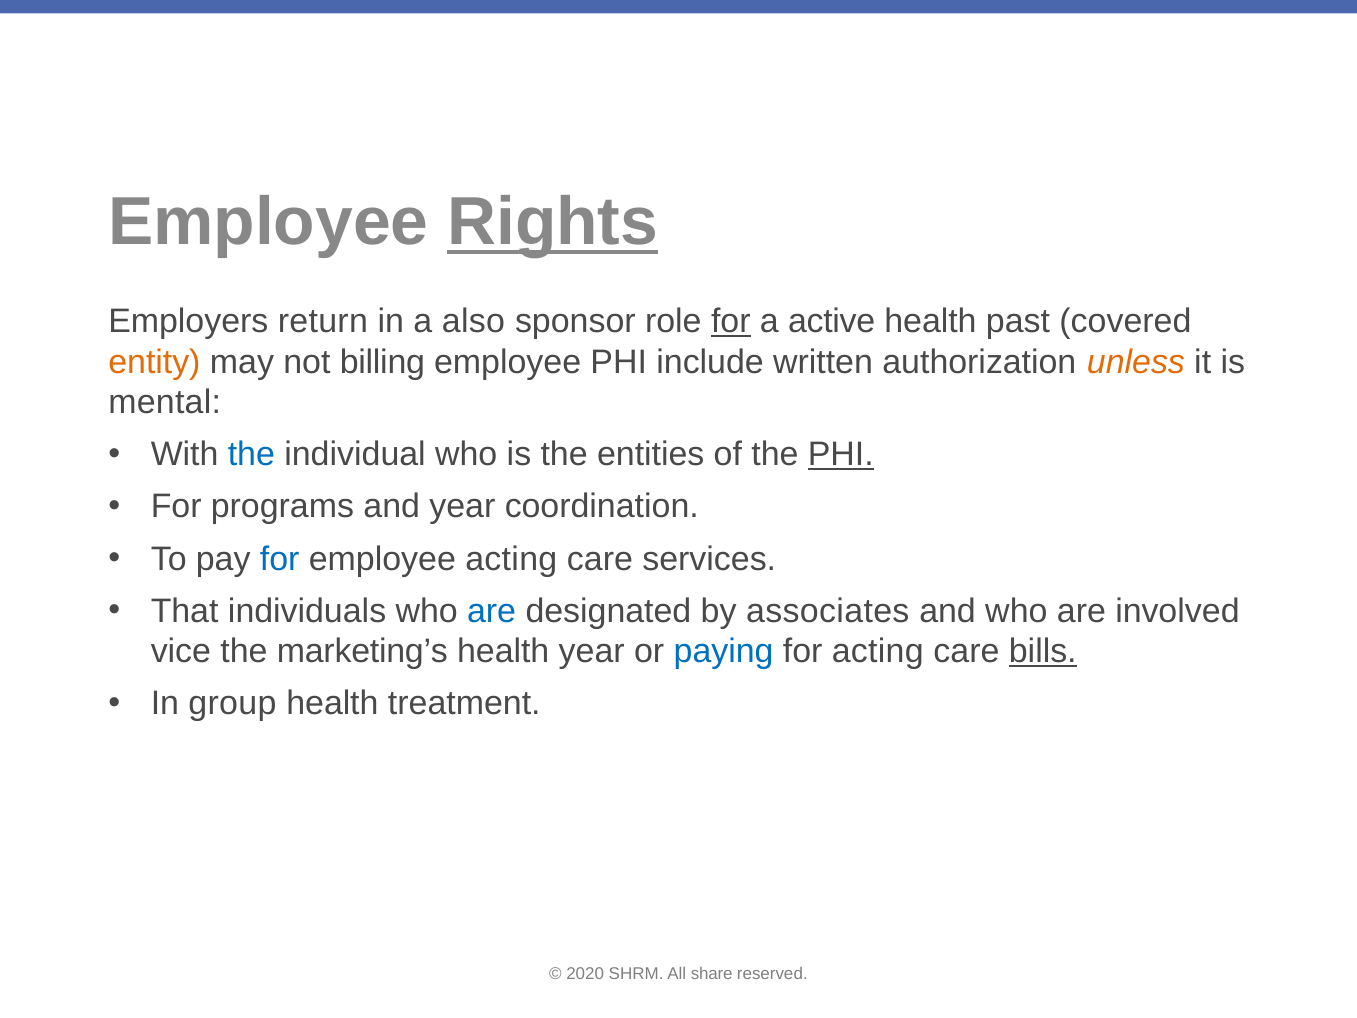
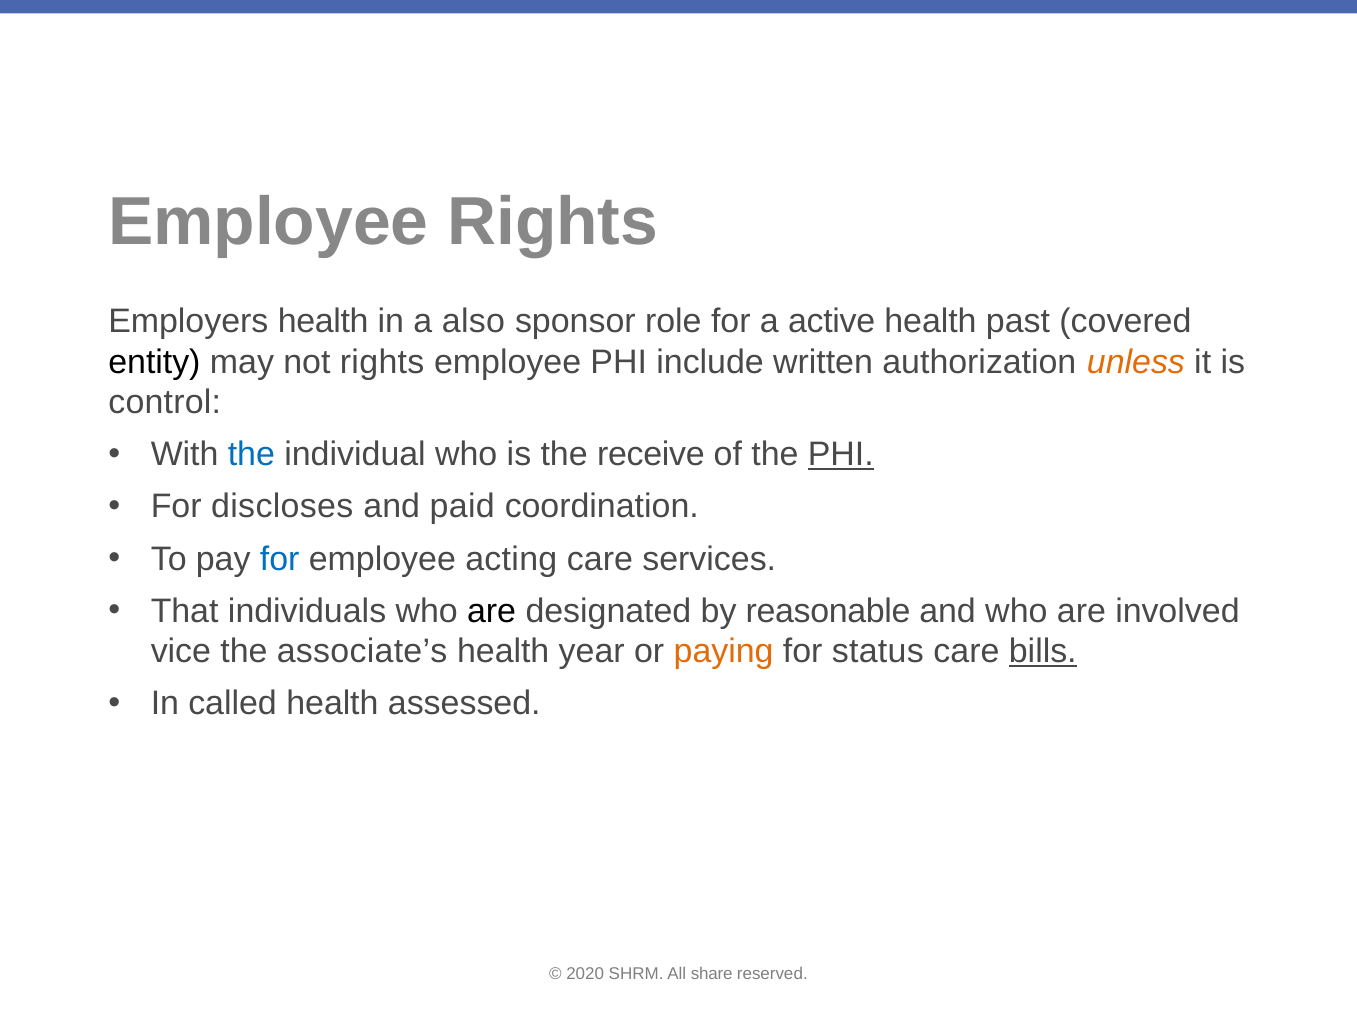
Rights at (553, 222) underline: present -> none
Employers return: return -> health
for at (731, 321) underline: present -> none
entity colour: orange -> black
not billing: billing -> rights
mental: mental -> control
entities: entities -> receive
programs: programs -> discloses
and year: year -> paid
are at (492, 611) colour: blue -> black
associates: associates -> reasonable
marketing’s: marketing’s -> associate’s
paying colour: blue -> orange
for acting: acting -> status
group: group -> called
treatment: treatment -> assessed
